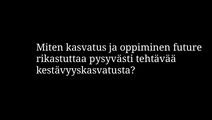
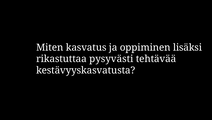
future: future -> lisäksi
